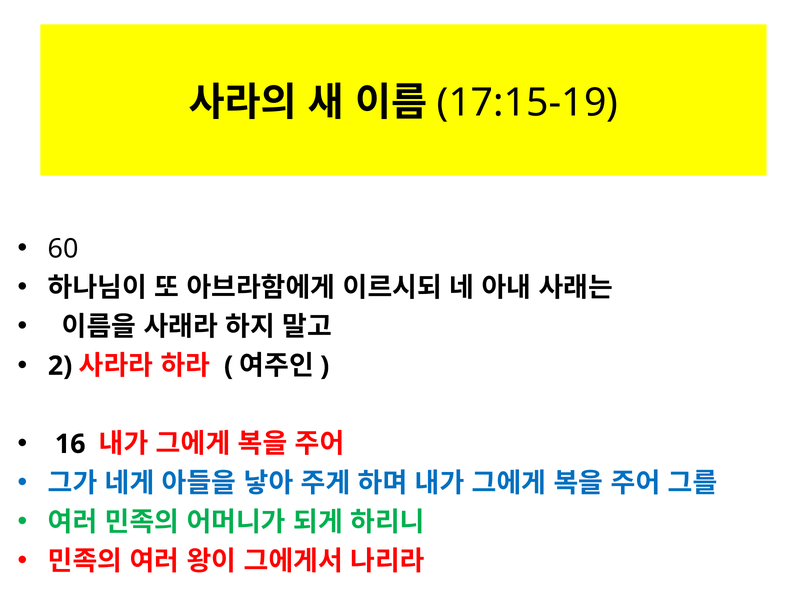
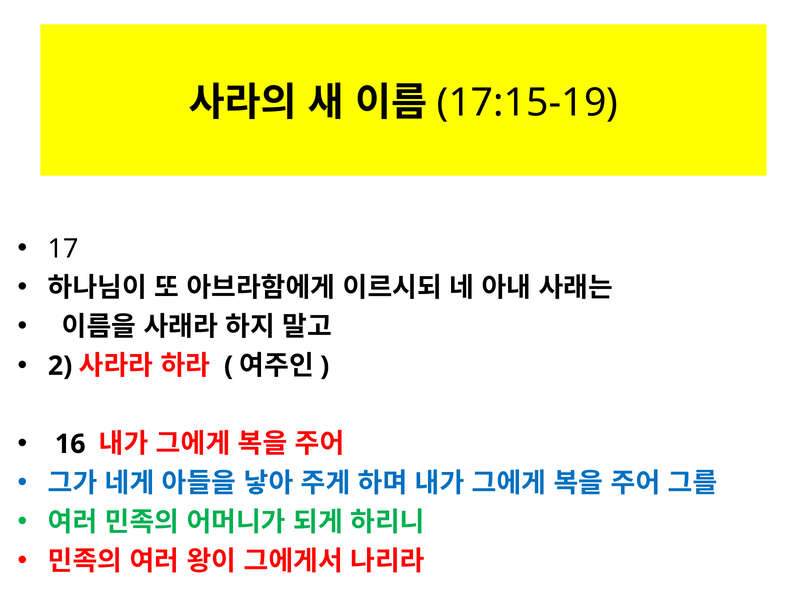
60: 60 -> 17
